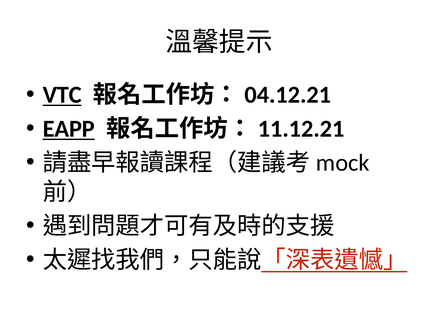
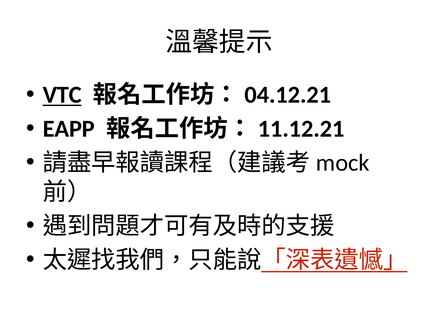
EAPP underline: present -> none
